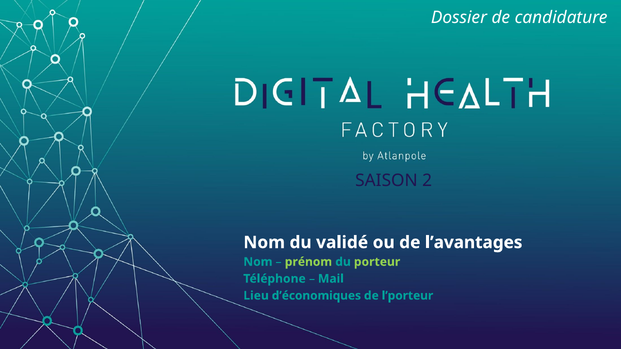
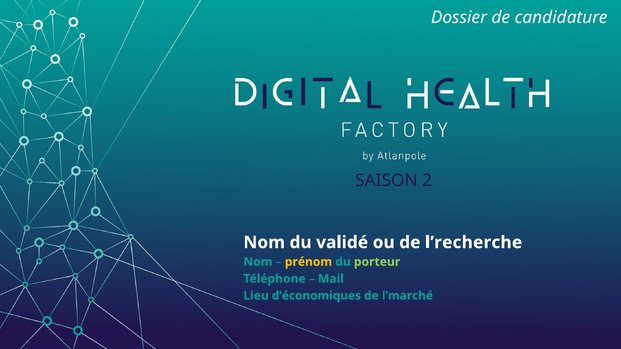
l’avantages: l’avantages -> l’recherche
prénom colour: light green -> yellow
l’porteur: l’porteur -> l’marché
